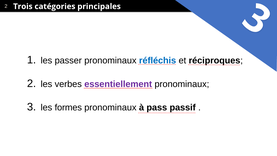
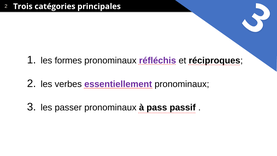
passer: passer -> formes
réfléchis colour: blue -> purple
formes: formes -> passer
